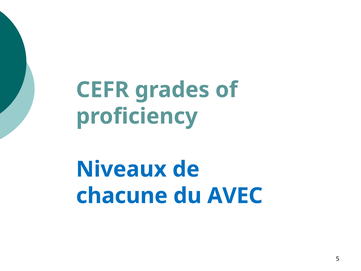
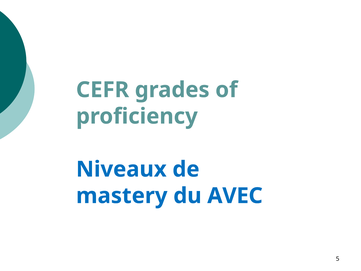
chacune: chacune -> mastery
